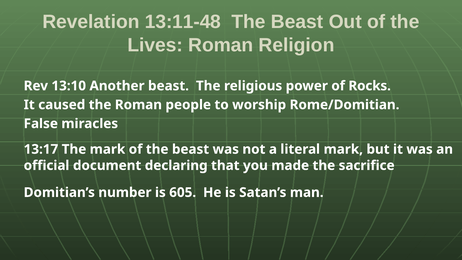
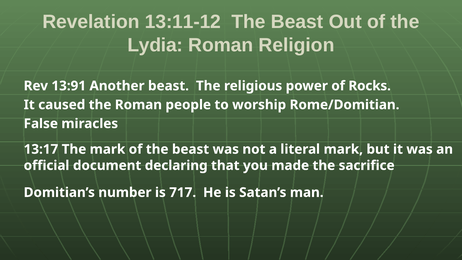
13:11-48: 13:11-48 -> 13:11-12
Lives: Lives -> Lydia
13:10: 13:10 -> 13:91
605: 605 -> 717
